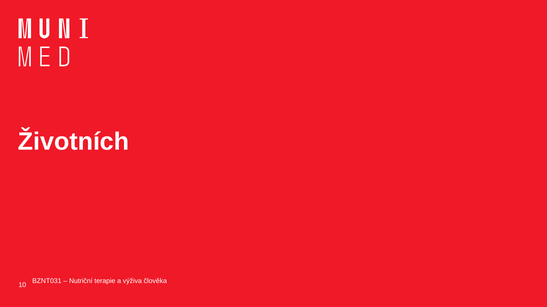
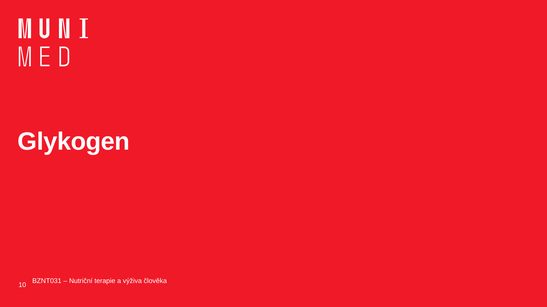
Životních: Životních -> Glykogen
